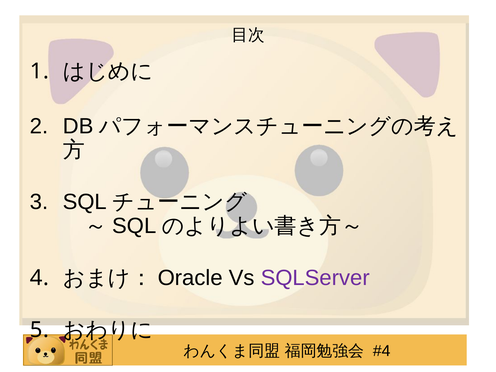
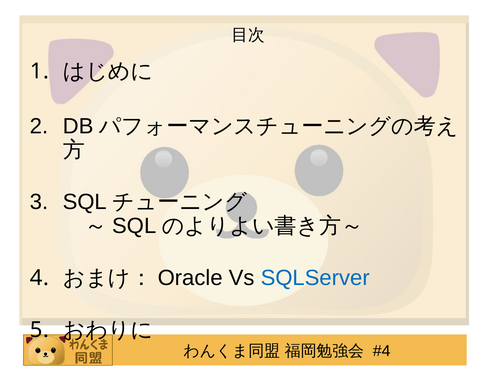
SQLServer colour: purple -> blue
